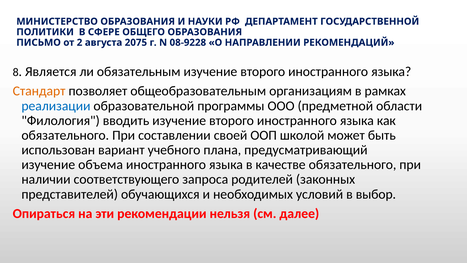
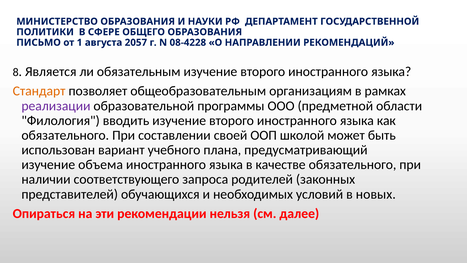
2: 2 -> 1
2075: 2075 -> 2057
08-9228: 08-9228 -> 08-4228
реализации colour: blue -> purple
выбор: выбор -> новых
